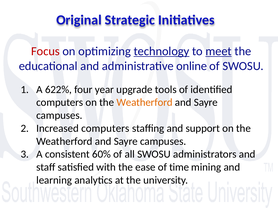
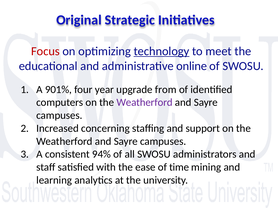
meet underline: present -> none
622%: 622% -> 901%
tools: tools -> from
Weatherford at (145, 103) colour: orange -> purple
Increased computers: computers -> concerning
60%: 60% -> 94%
